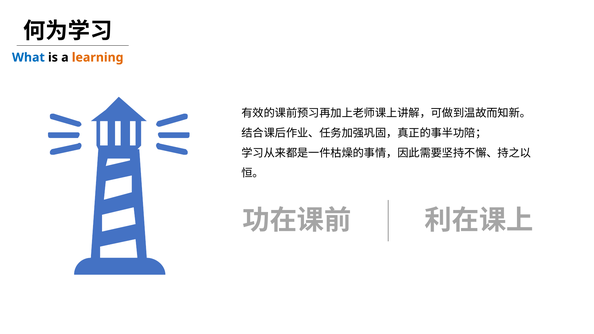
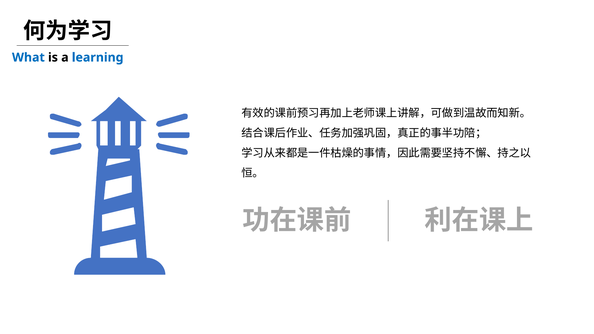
learning colour: orange -> blue
